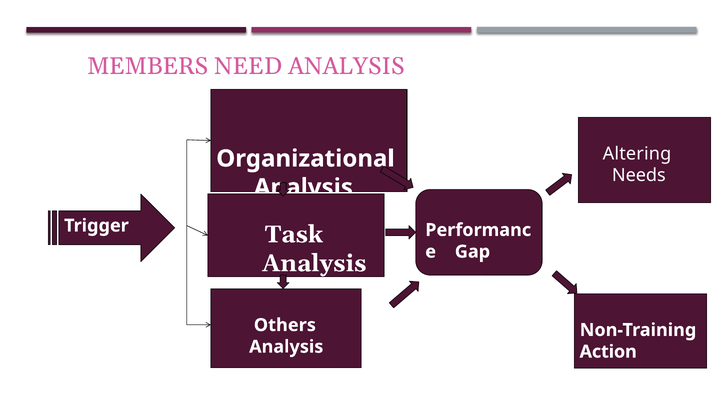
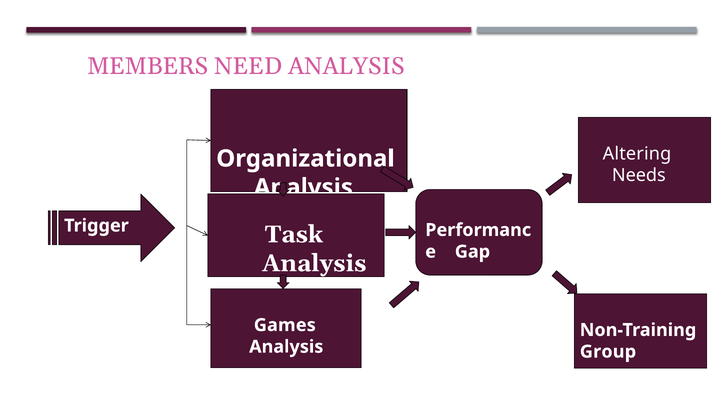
Others: Others -> Games
Action: Action -> Group
